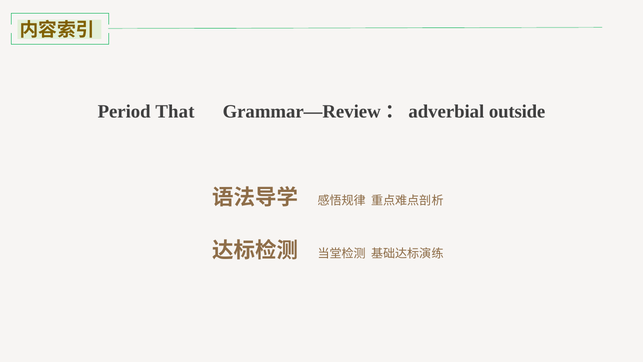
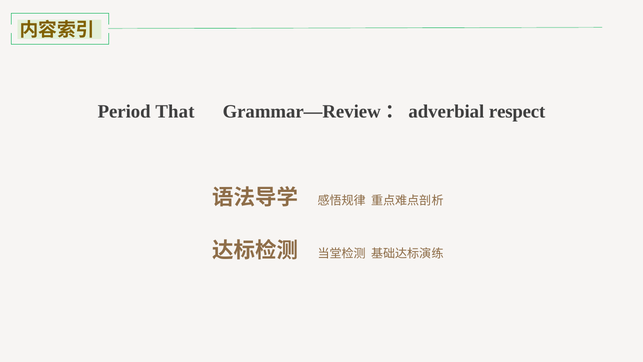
outside: outside -> respect
